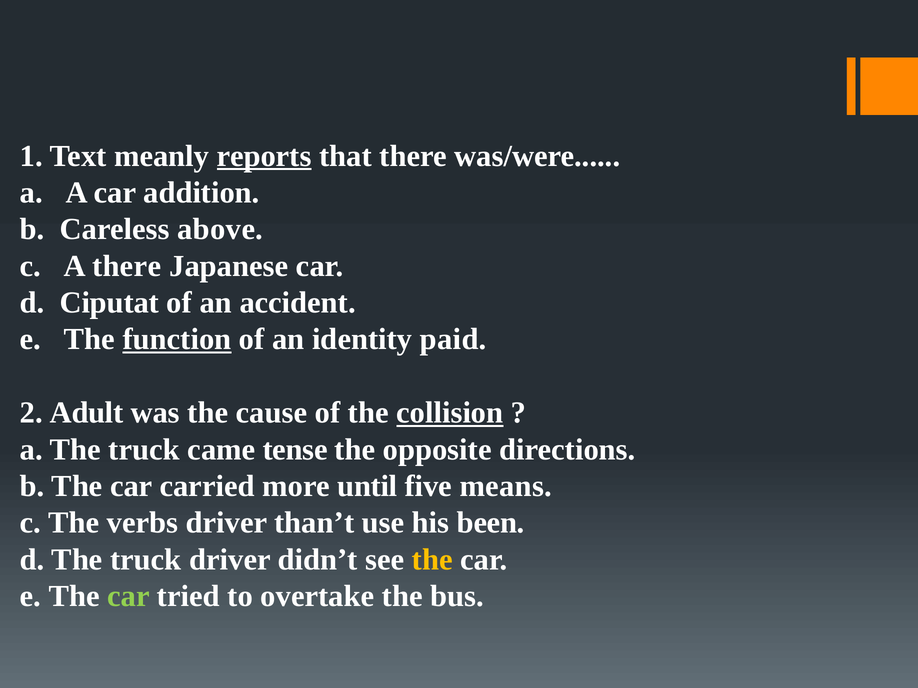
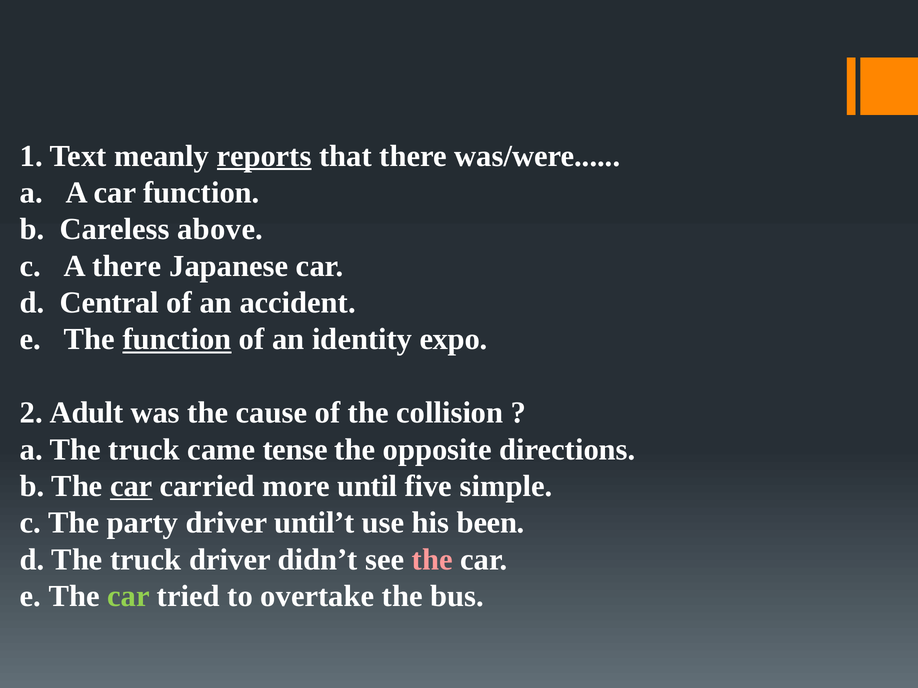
car addition: addition -> function
Ciputat: Ciputat -> Central
paid: paid -> expo
collision underline: present -> none
car at (131, 487) underline: none -> present
means: means -> simple
verbs: verbs -> party
than’t: than’t -> until’t
the at (432, 560) colour: yellow -> pink
